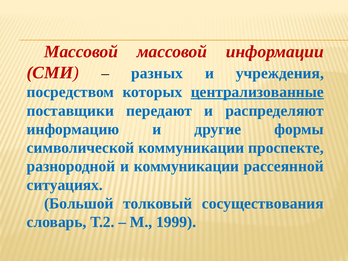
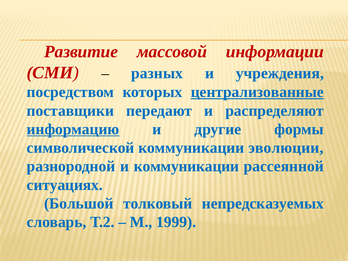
Массовой at (81, 52): Массовой -> Развитие
информацию underline: none -> present
проспекте: проспекте -> эволюции
сосуществования: сосуществования -> непредсказуемых
